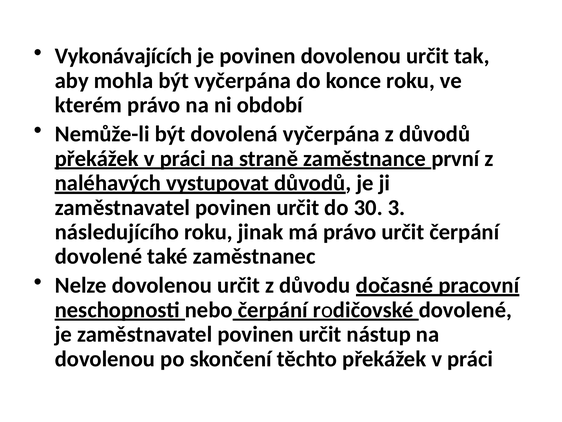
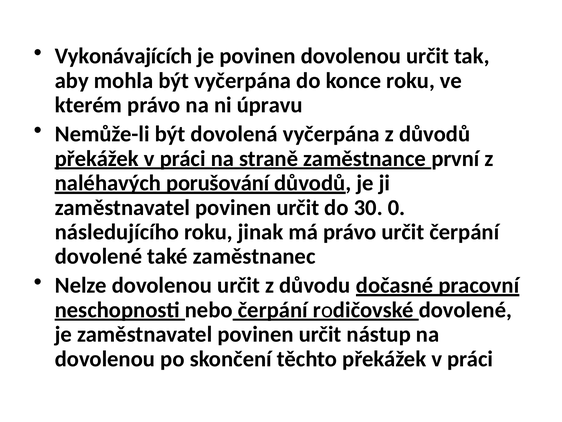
období: období -> úpravu
vystupovat: vystupovat -> porušování
3: 3 -> 0
